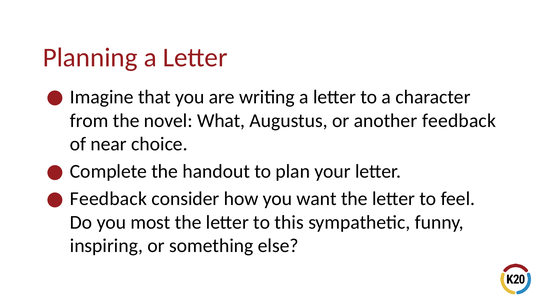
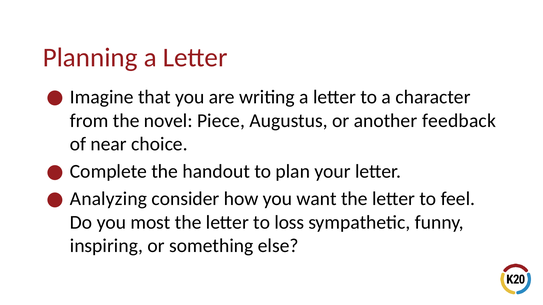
What: What -> Piece
Feedback at (108, 199): Feedback -> Analyzing
this: this -> loss
